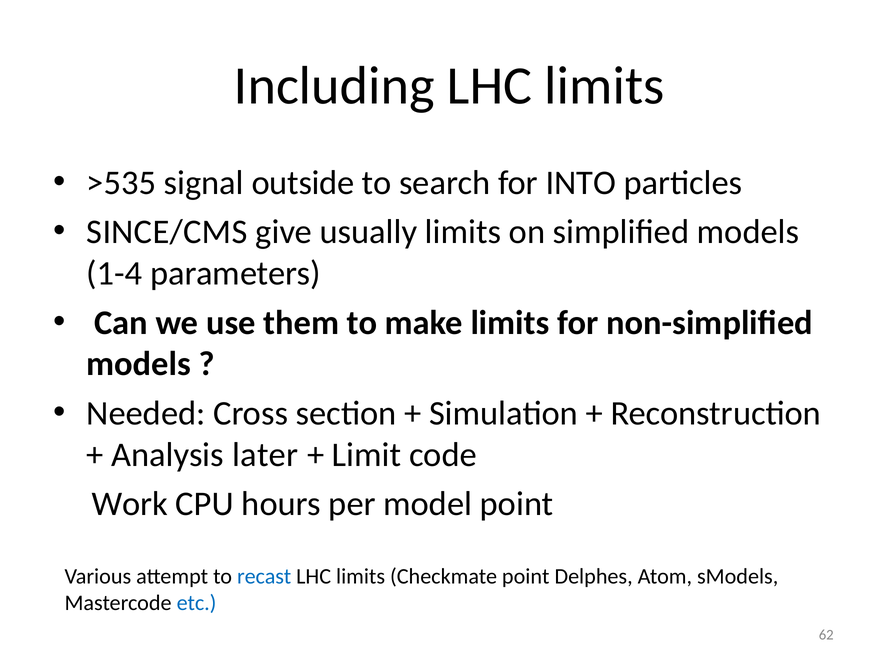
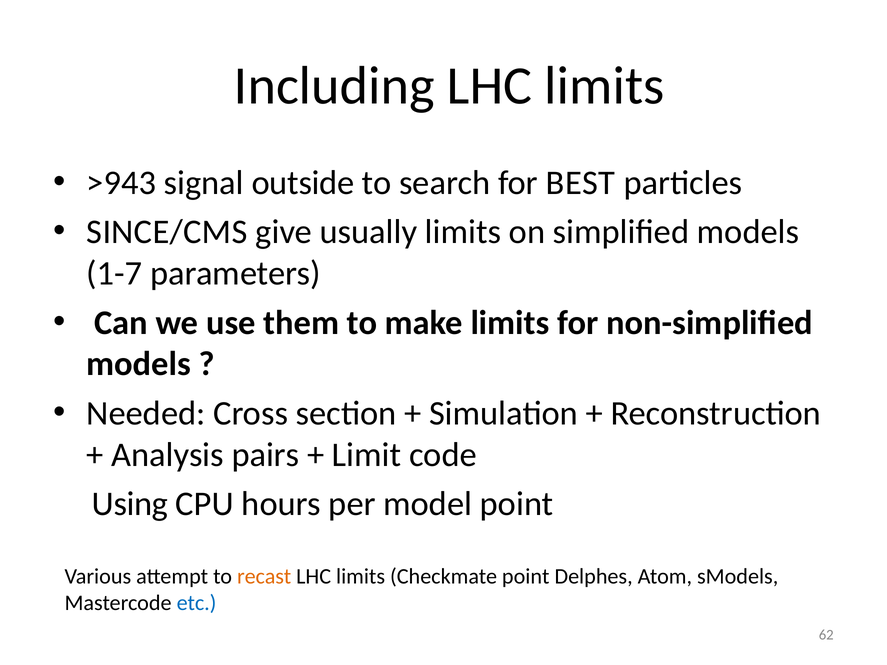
>535: >535 -> >943
INTO: INTO -> BEST
1-4: 1-4 -> 1-7
later: later -> pairs
Work: Work -> Using
recast colour: blue -> orange
